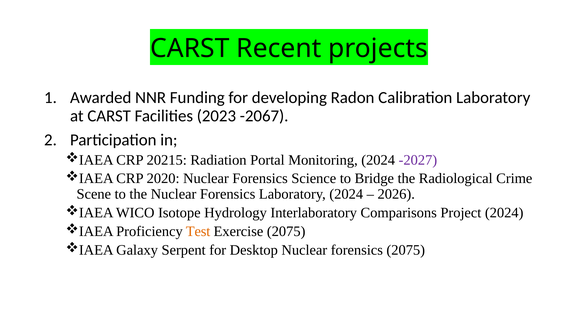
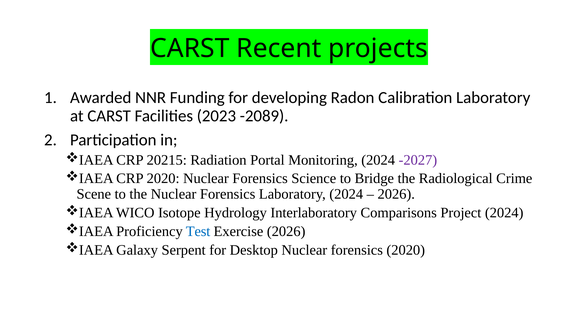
-2067: -2067 -> -2089
Test colour: orange -> blue
Exercise 2075: 2075 -> 2026
forensics 2075: 2075 -> 2020
